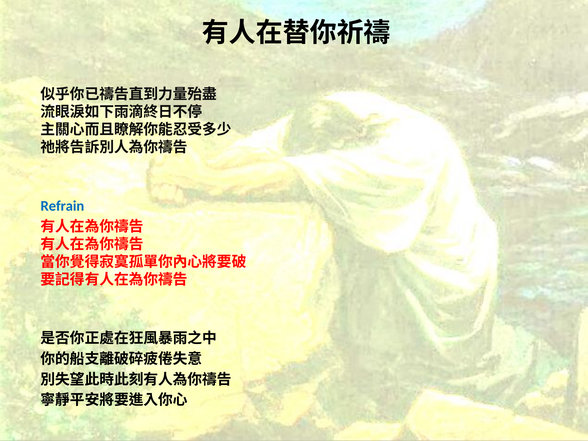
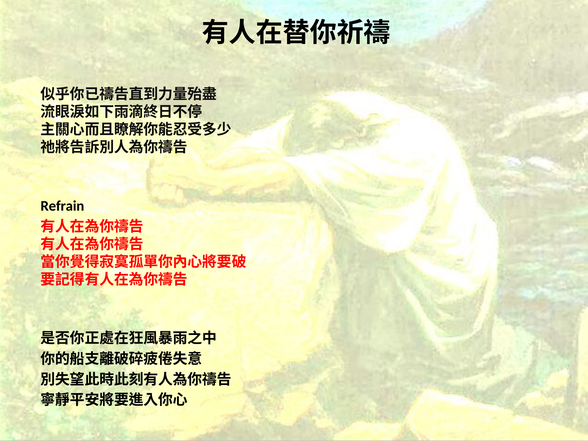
Refrain colour: blue -> black
